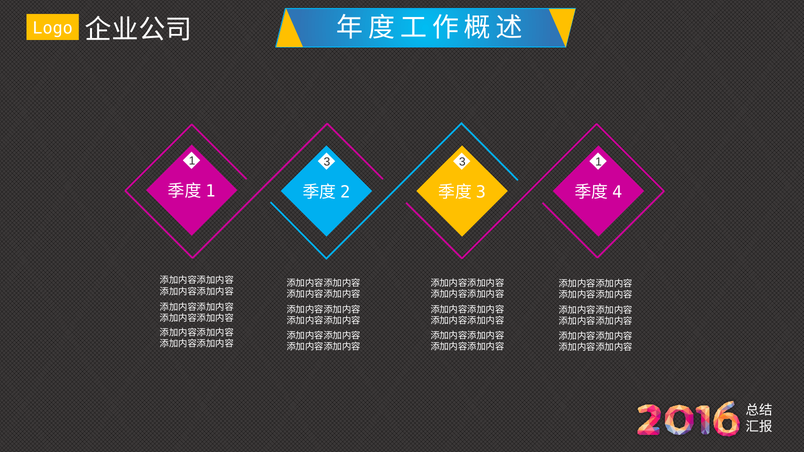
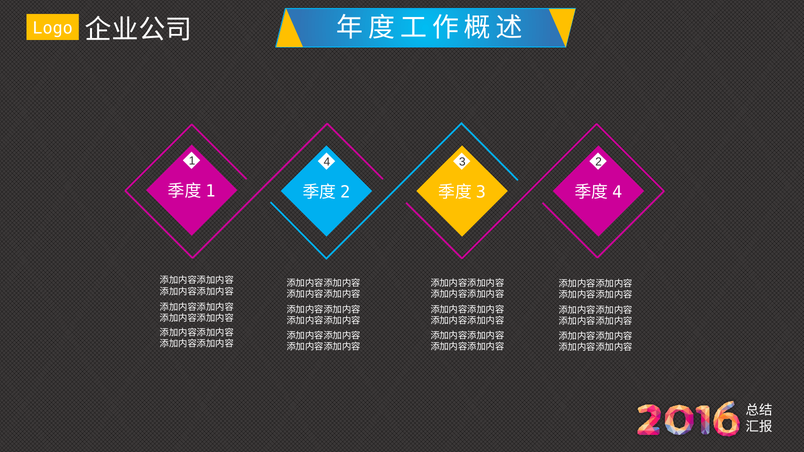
1 3: 3 -> 4
3 1: 1 -> 2
